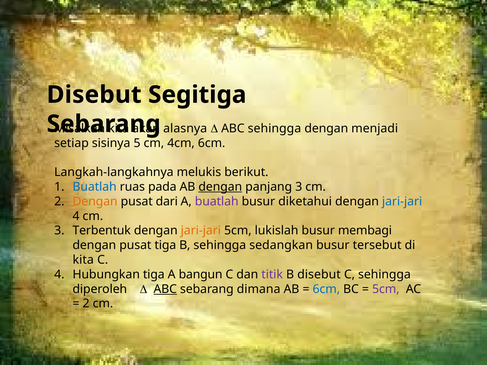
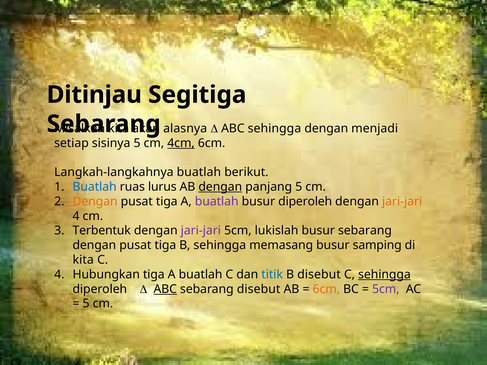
Disebut at (94, 95): Disebut -> Ditinjau
4cm underline: none -> present
Langkah-langkahnya melukis: melukis -> buatlah
pada: pada -> lurus
panjang 3: 3 -> 5
dari at (167, 202): dari -> tiga
busur diketahui: diketahui -> diperoleh
jari-jari at (402, 202) colour: blue -> orange
jari-jari at (201, 231) colour: orange -> purple
busur membagi: membagi -> sebarang
sedangkan: sedangkan -> memasang
tersebut: tersebut -> samping
bangun at (201, 275): bangun -> buatlah
titik colour: purple -> blue
sehingga at (384, 275) underline: none -> present
sebarang dimana: dimana -> disebut
6cm at (326, 289) colour: blue -> orange
2 at (86, 304): 2 -> 5
